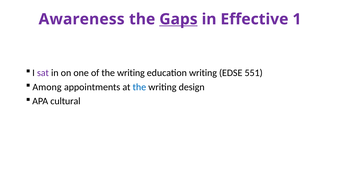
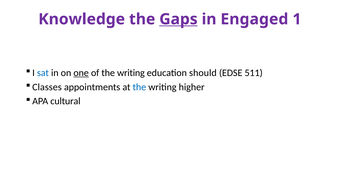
Awareness: Awareness -> Knowledge
Effective: Effective -> Engaged
sat colour: purple -> blue
one underline: none -> present
education writing: writing -> should
551: 551 -> 511
Among: Among -> Classes
design: design -> higher
